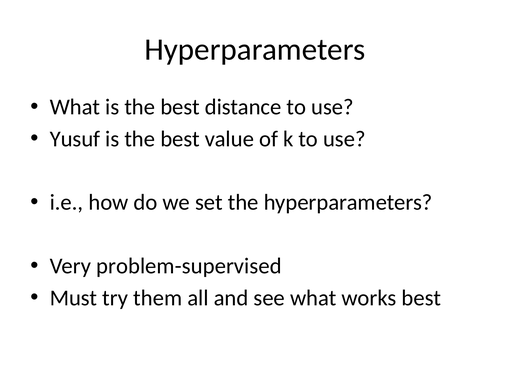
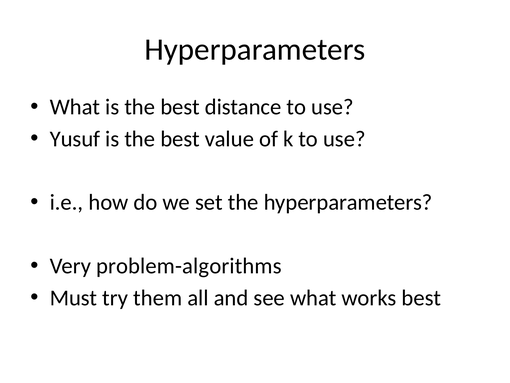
problem-supervised: problem-supervised -> problem-algorithms
